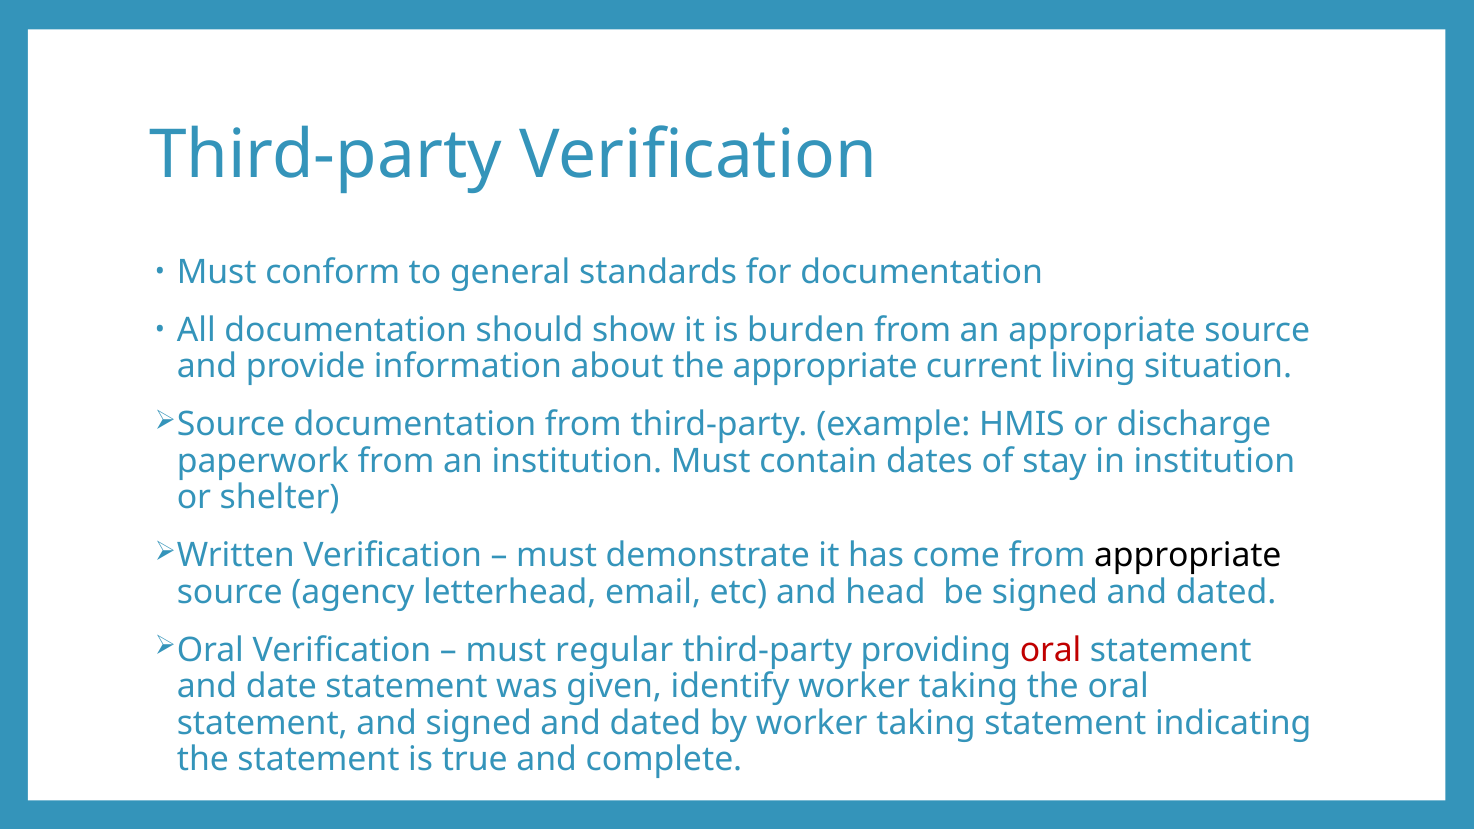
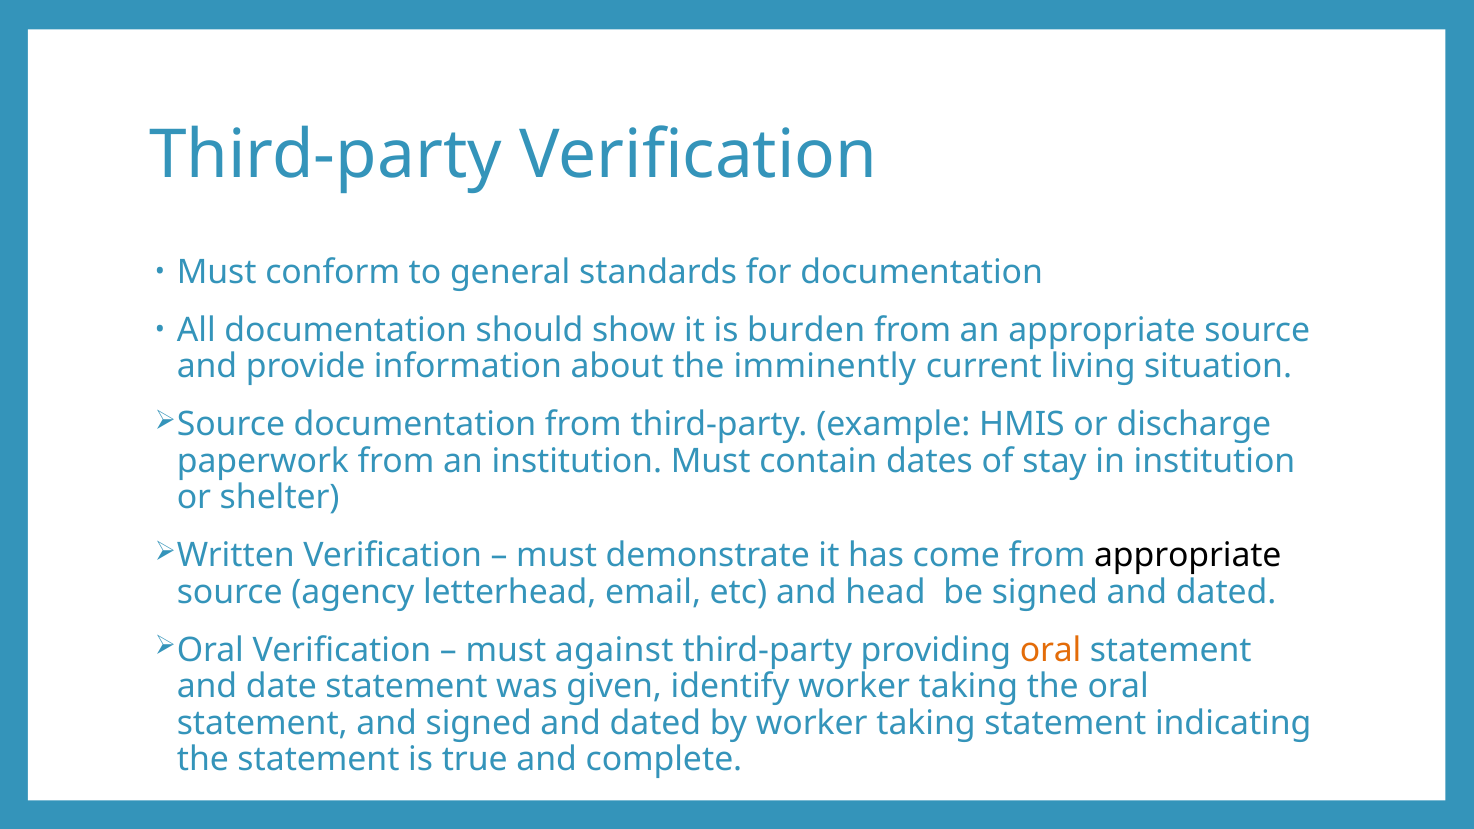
the appropriate: appropriate -> imminently
regular: regular -> against
oral at (1050, 650) colour: red -> orange
